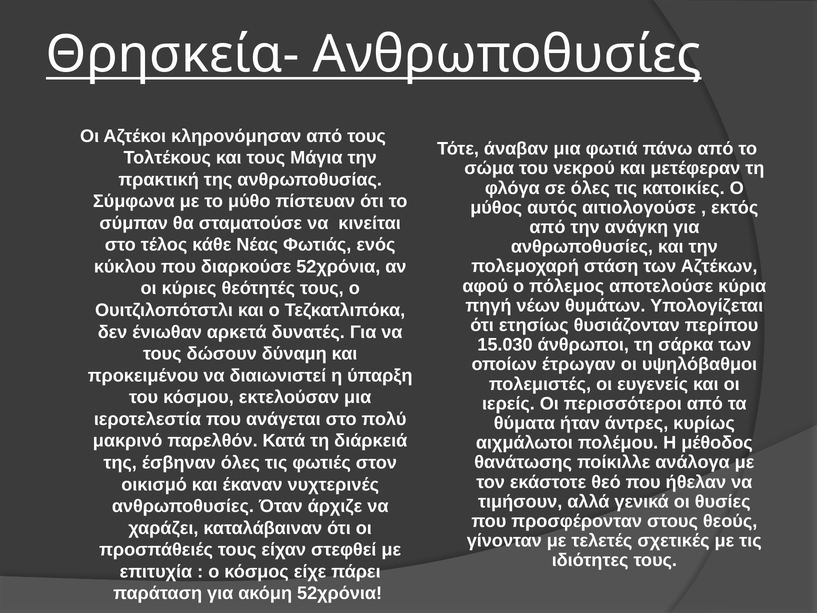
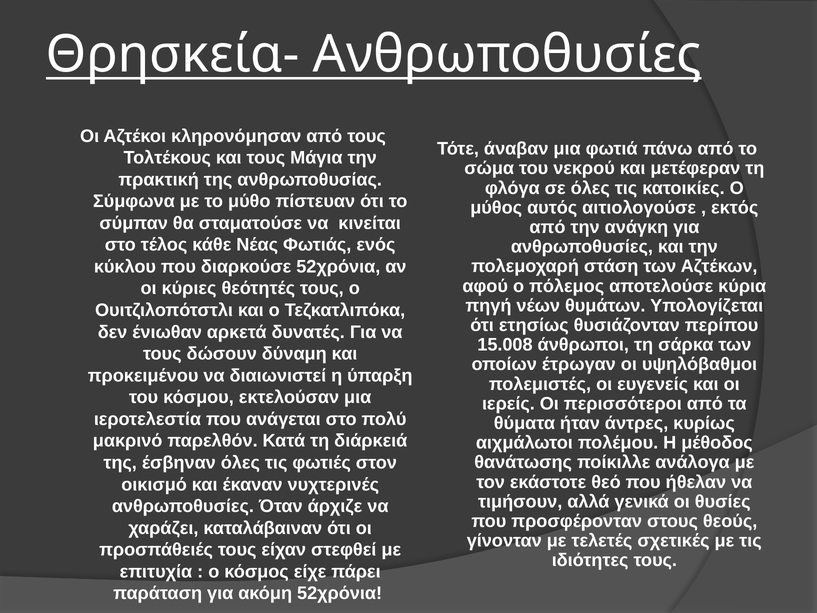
15.030: 15.030 -> 15.008
